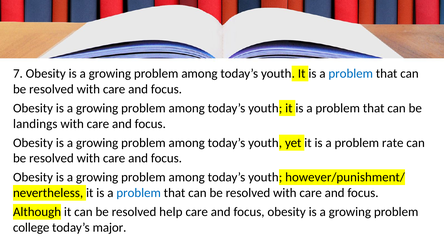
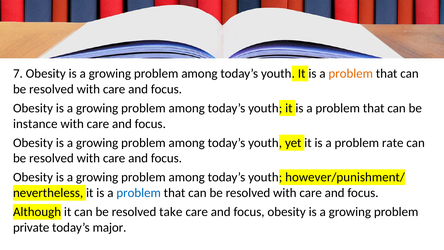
problem at (351, 74) colour: blue -> orange
landings: landings -> instance
help: help -> take
college: college -> private
